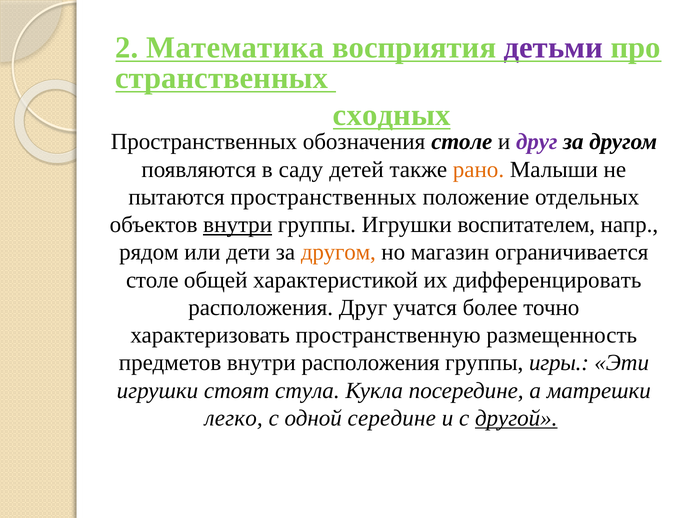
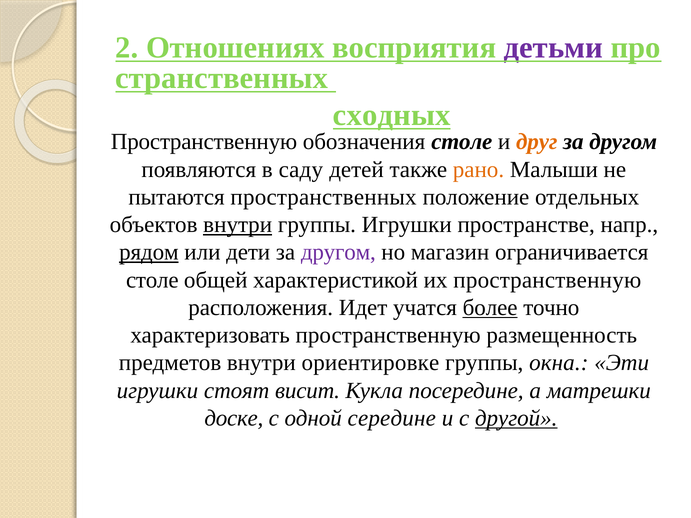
Математика: Математика -> Отношениях
Пространственных at (204, 142): Пространственных -> Пространственную
друг at (537, 142) colour: purple -> orange
воспитателем: воспитателем -> пространстве
рядом underline: none -> present
другом at (338, 252) colour: orange -> purple
их дифференцировать: дифференцировать -> пространственную
расположения Друг: Друг -> Идет
более underline: none -> present
внутри расположения: расположения -> ориентировке
игры: игры -> окна
стула: стула -> висит
легко: легко -> доске
